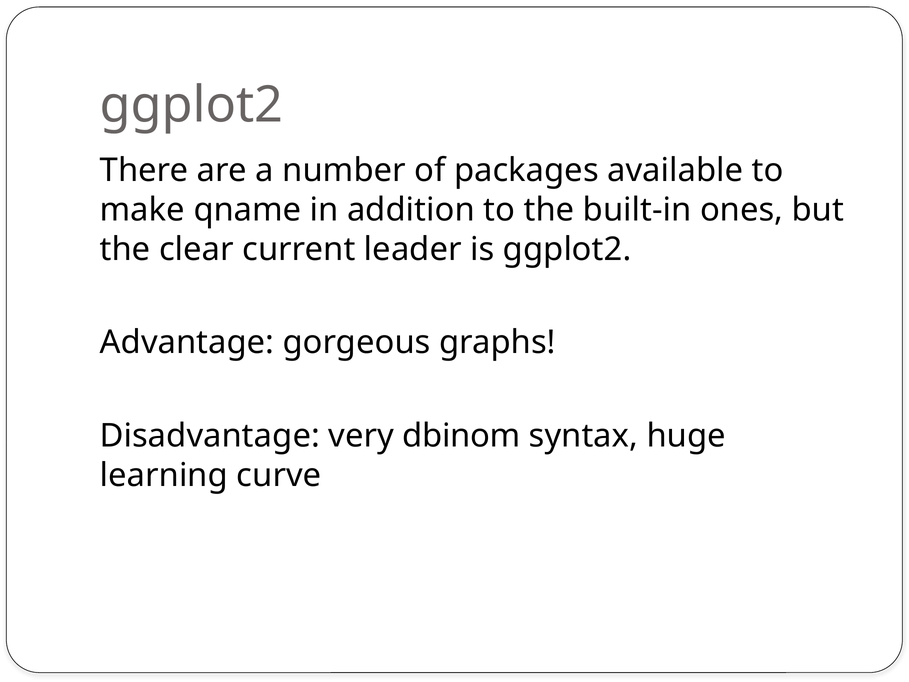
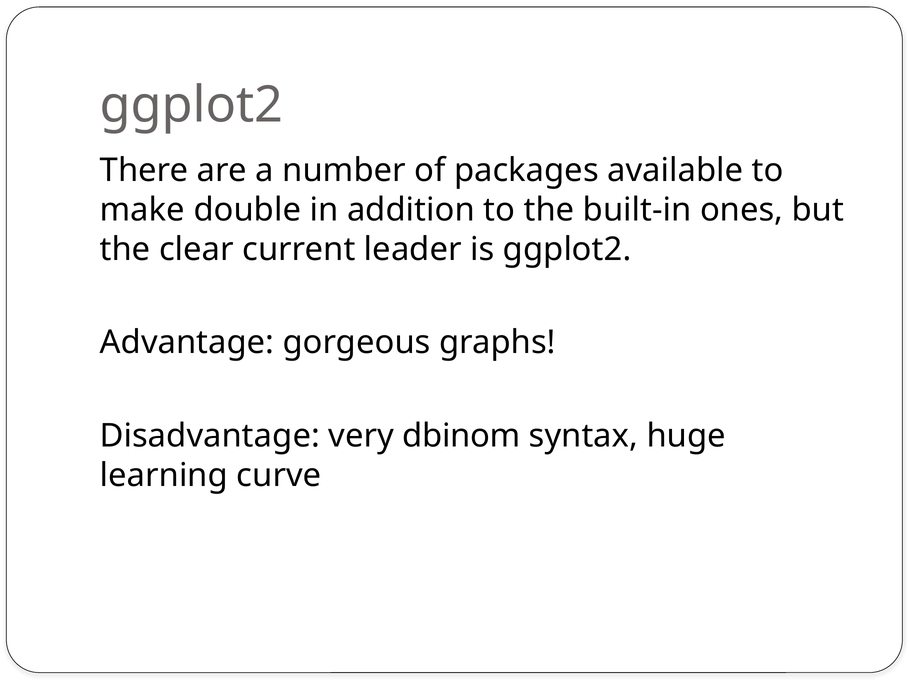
qname: qname -> double
